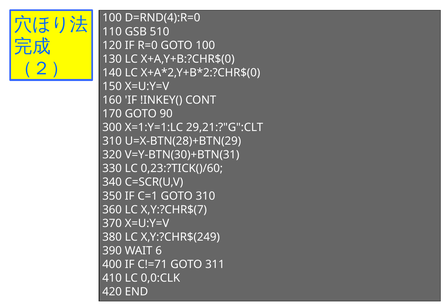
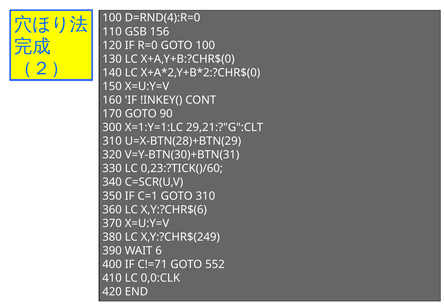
510: 510 -> 156
X,Y:?CHR$(7: X,Y:?CHR$(7 -> X,Y:?CHR$(6
311: 311 -> 552
